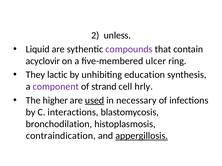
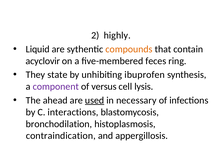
unless: unless -> highly
compounds colour: purple -> orange
ulcer: ulcer -> feces
lactic: lactic -> state
education: education -> ibuprofen
strand: strand -> versus
hrly: hrly -> lysis
higher: higher -> ahead
appergillosis underline: present -> none
